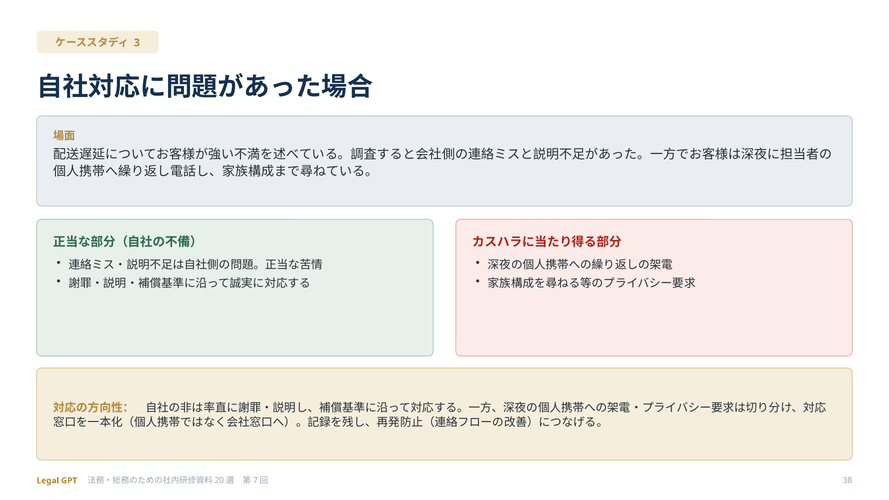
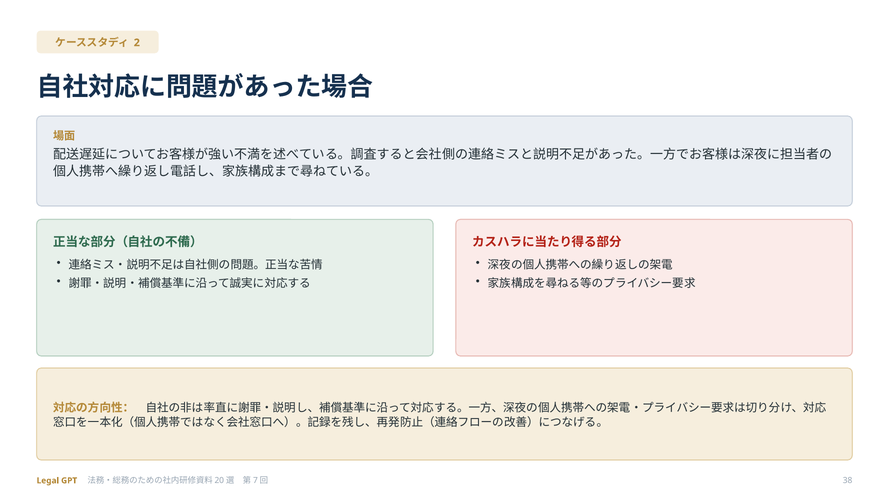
3: 3 -> 2
